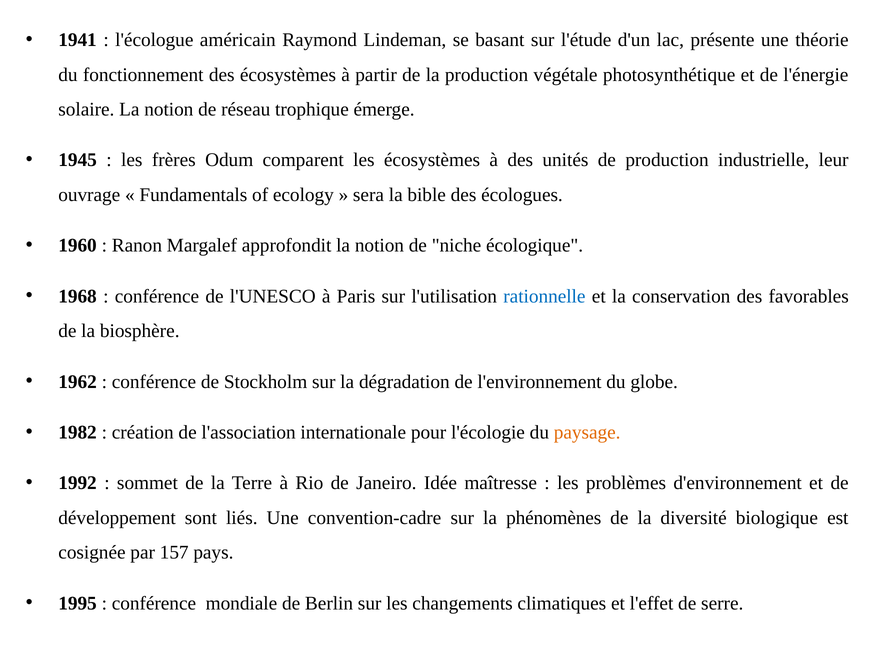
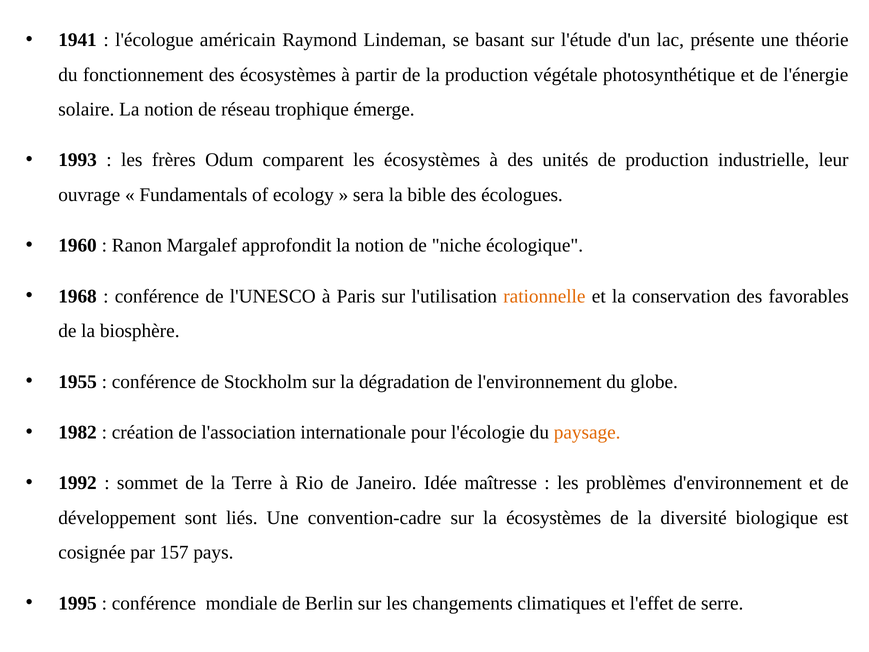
1945: 1945 -> 1993
rationnelle colour: blue -> orange
1962: 1962 -> 1955
la phénomènes: phénomènes -> écosystèmes
